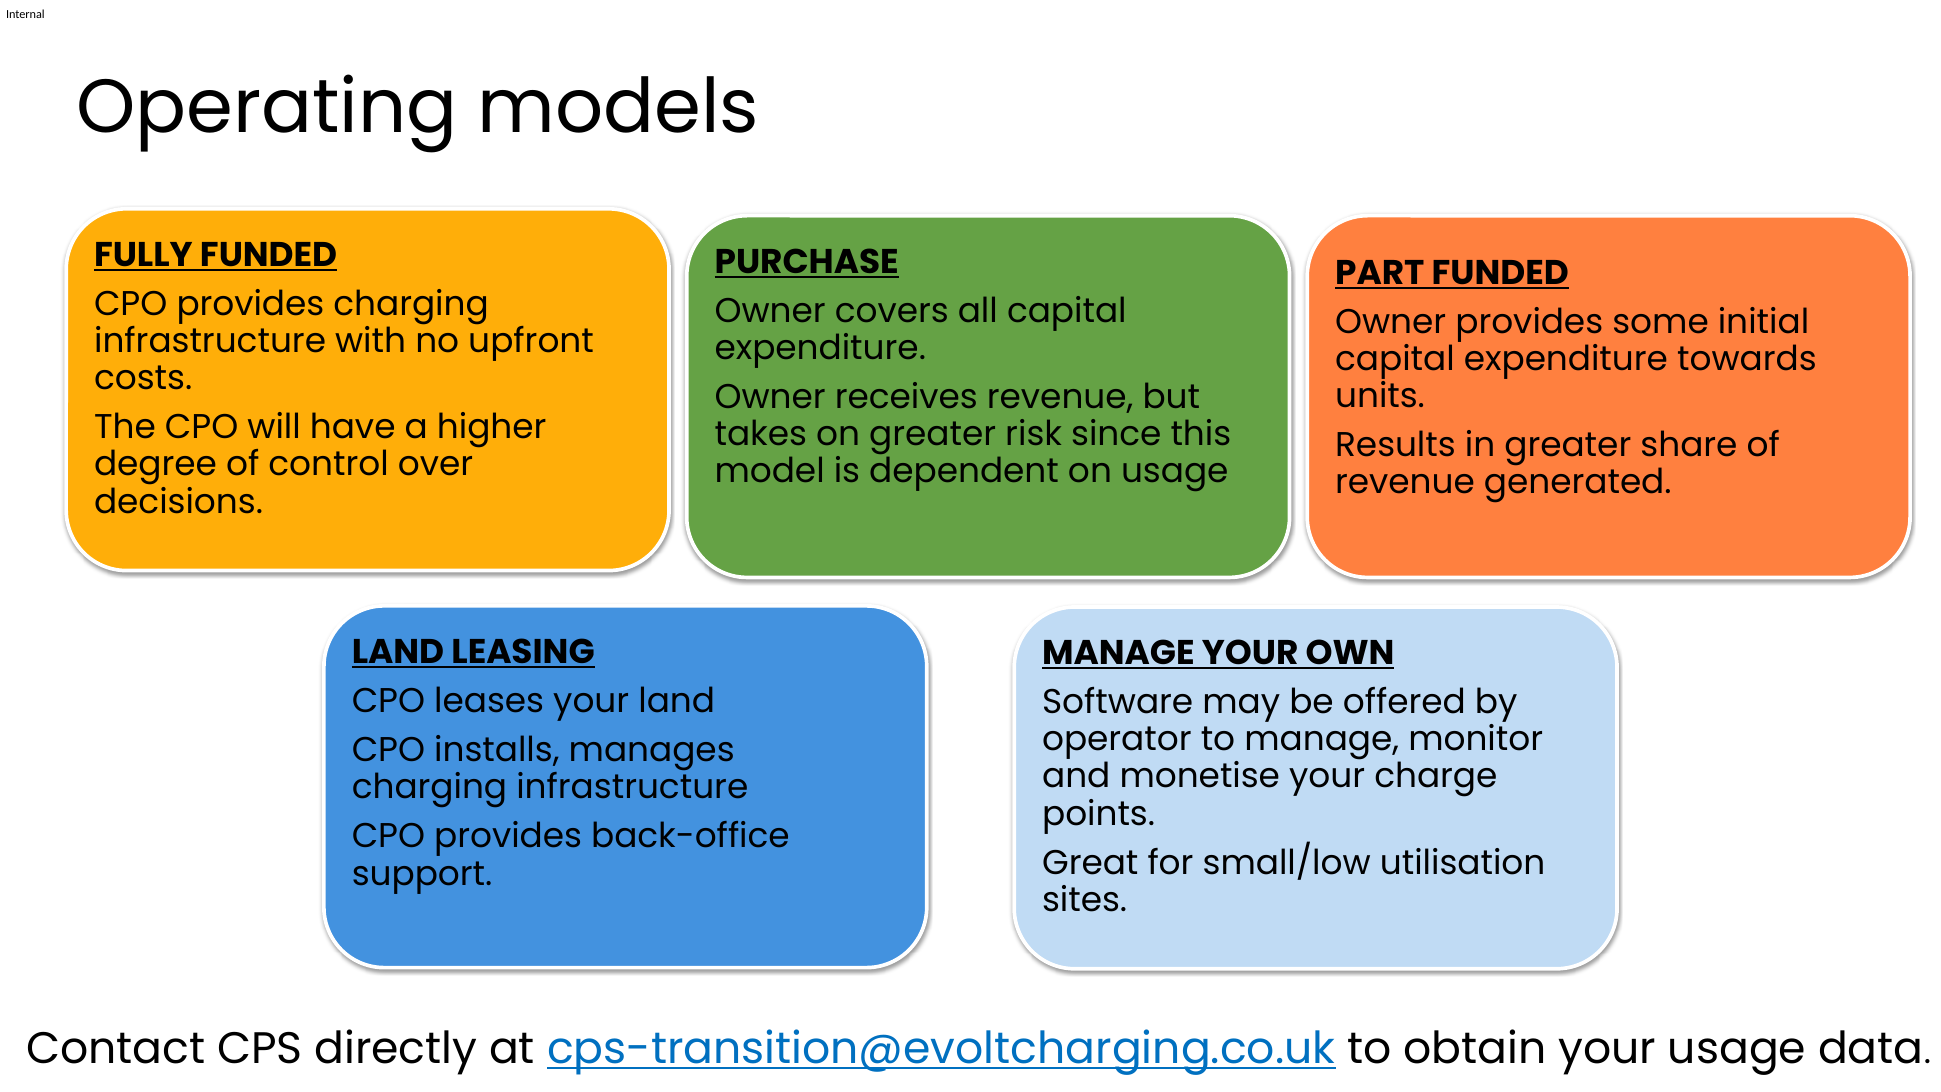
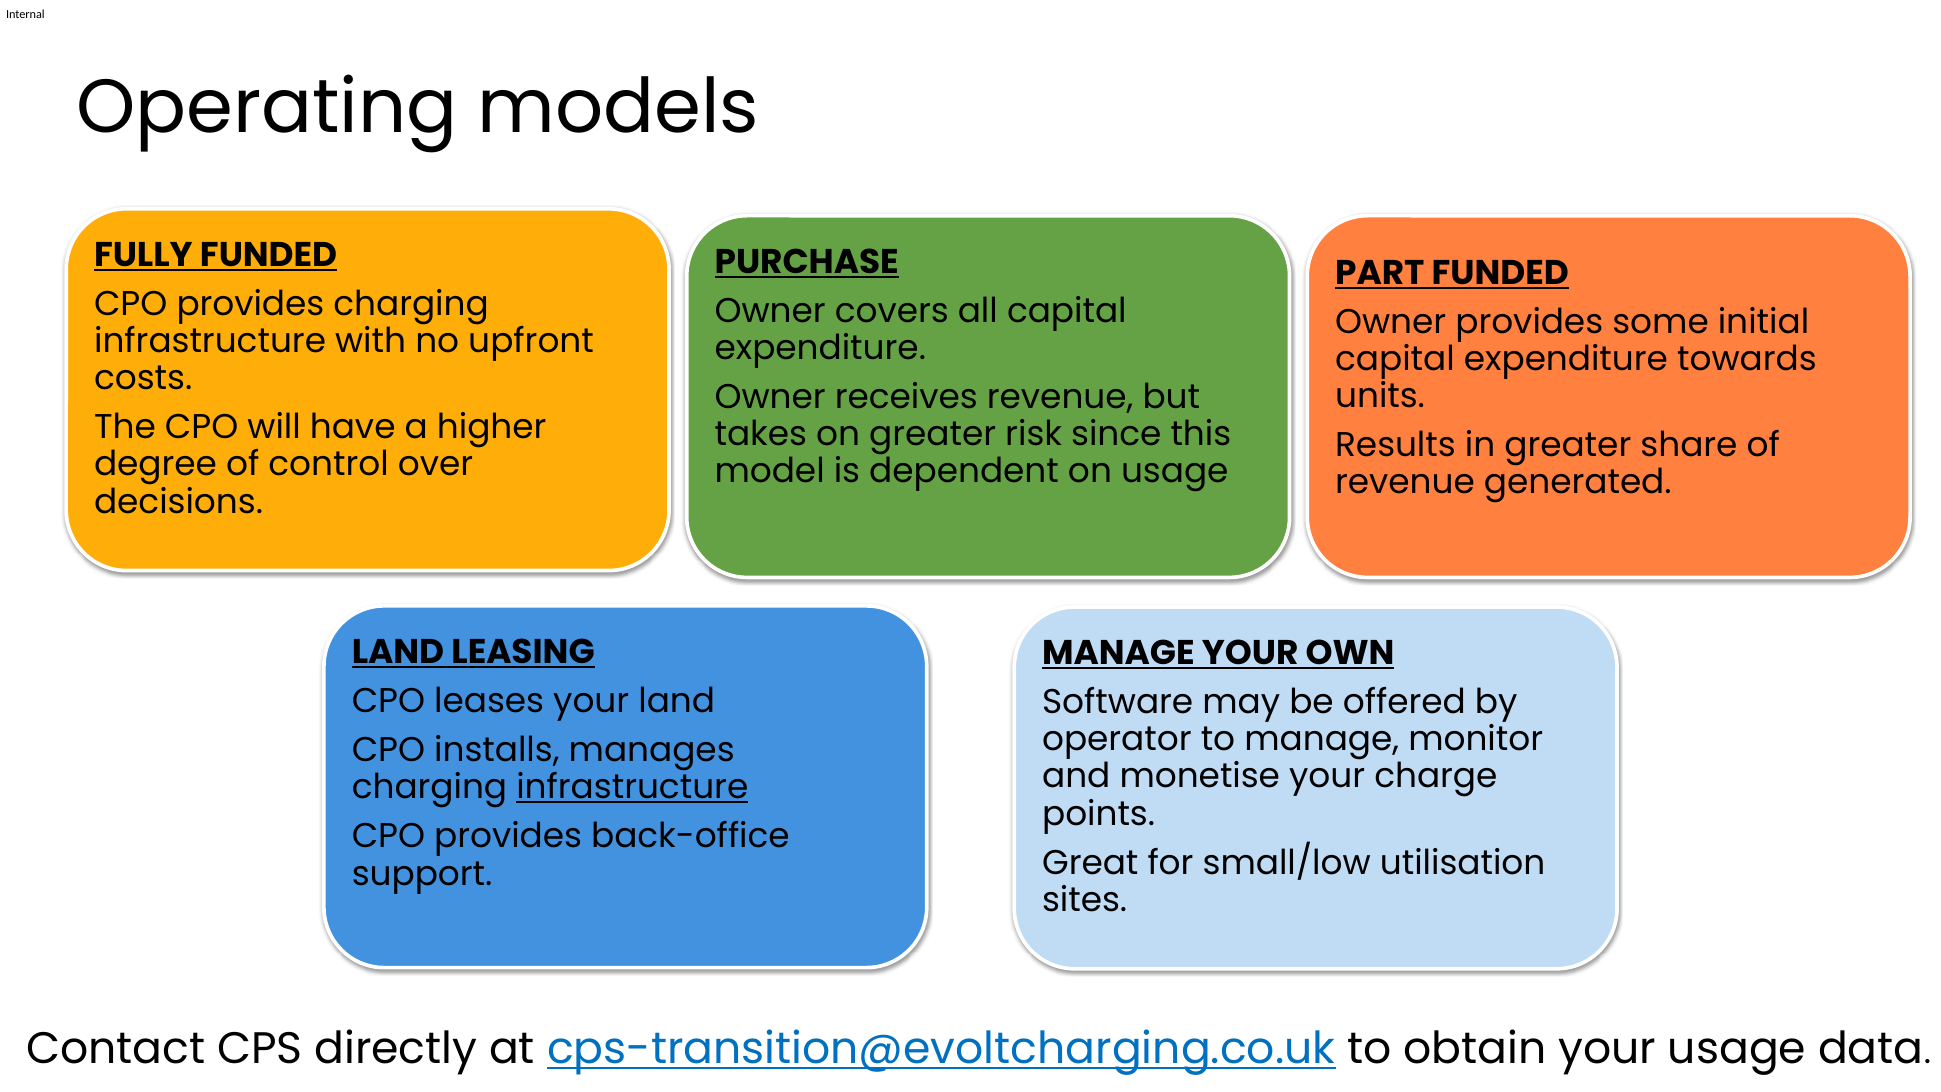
infrastructure at (632, 787) underline: none -> present
